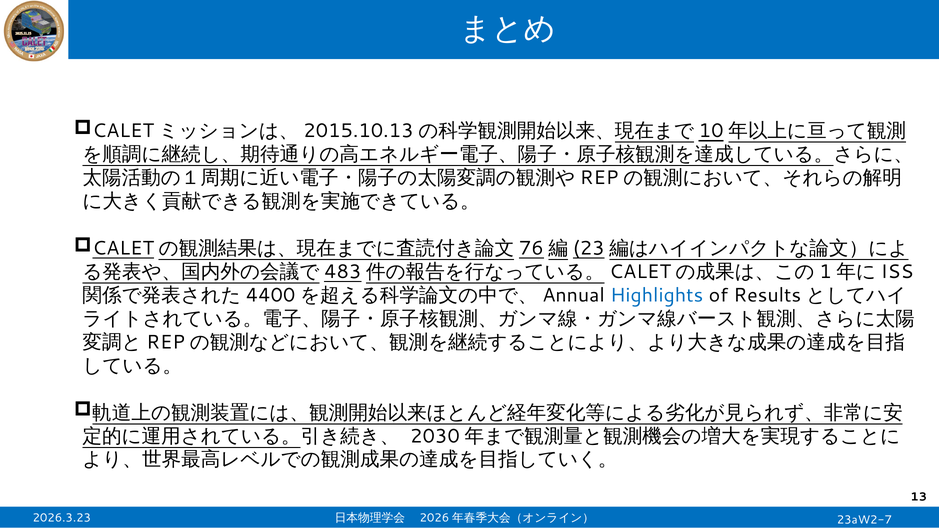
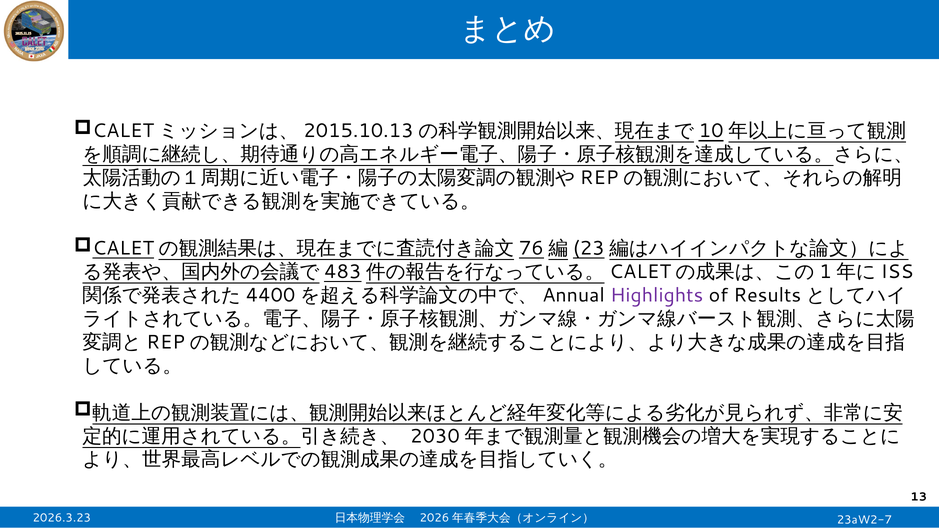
Highlights colour: blue -> purple
